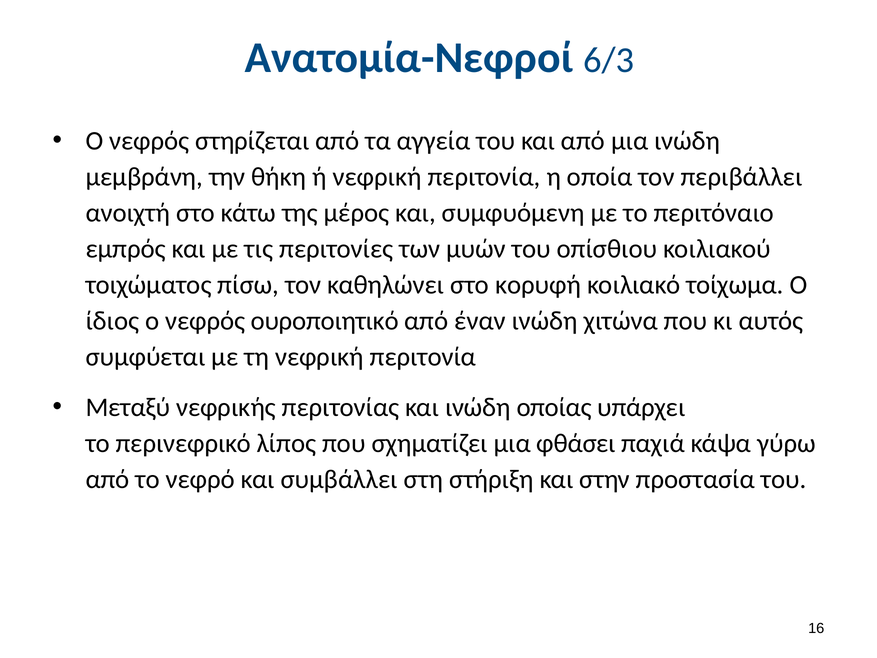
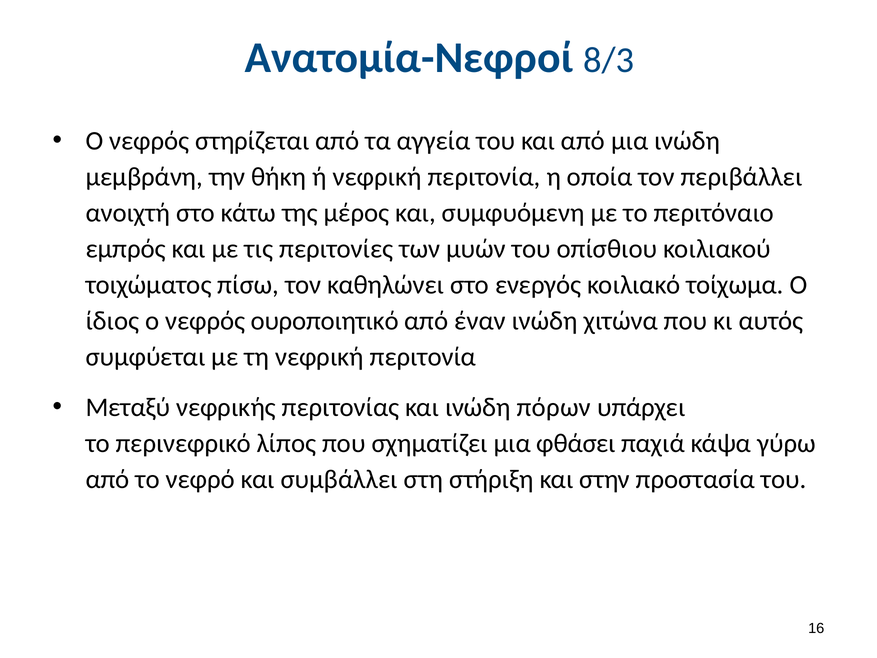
6/3: 6/3 -> 8/3
κορυφή: κορυφή -> ενεργός
οποίας: οποίας -> πόρων
